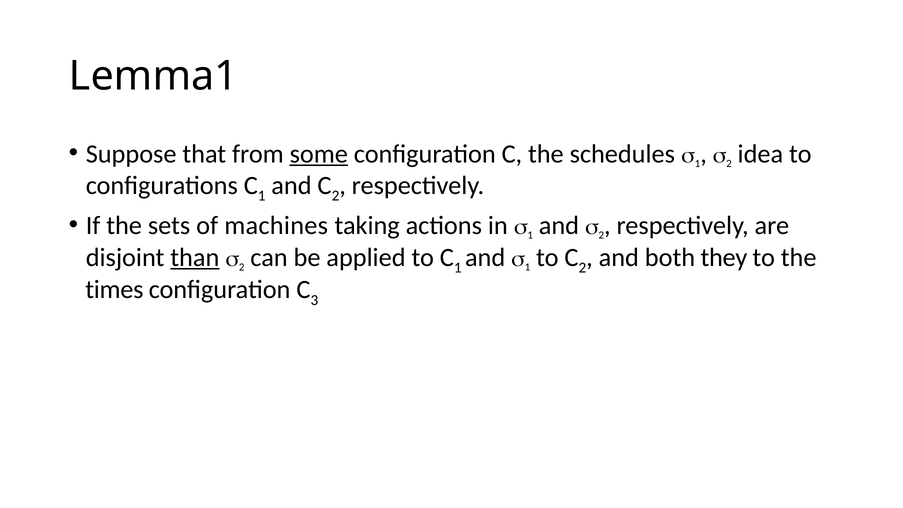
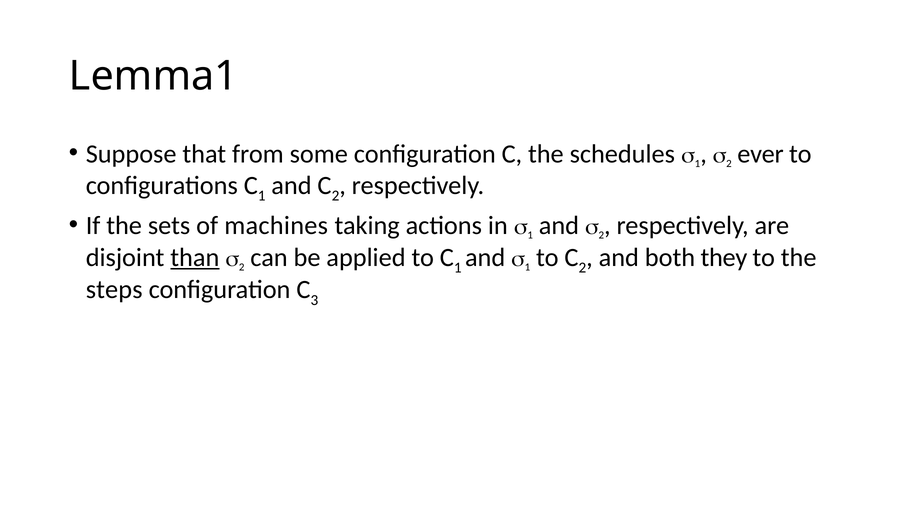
some underline: present -> none
idea: idea -> ever
times: times -> steps
